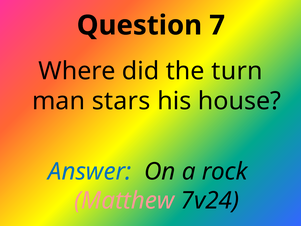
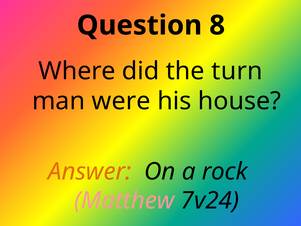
7: 7 -> 8
stars: stars -> were
Answer colour: blue -> orange
